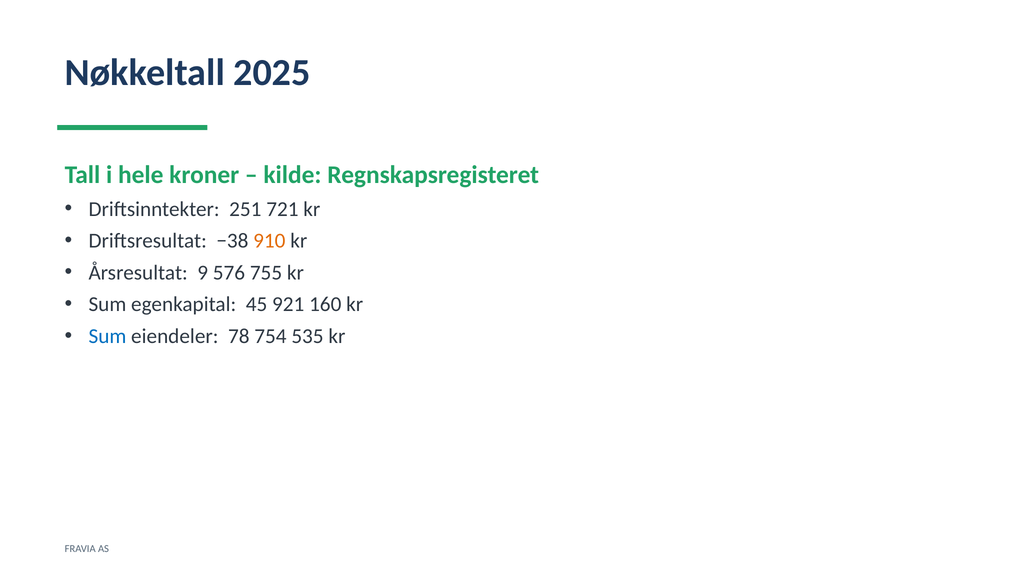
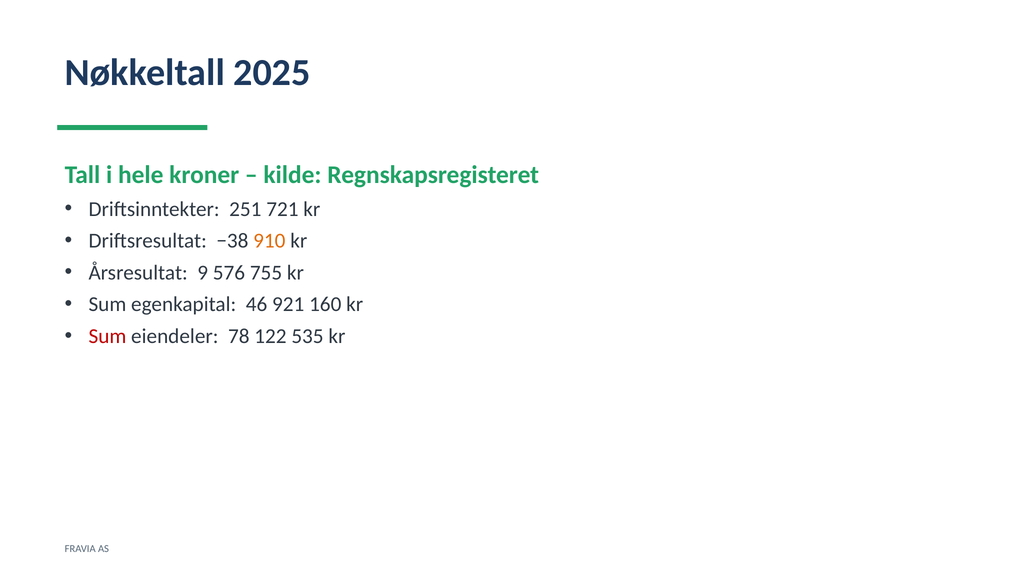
45: 45 -> 46
Sum at (107, 336) colour: blue -> red
754: 754 -> 122
